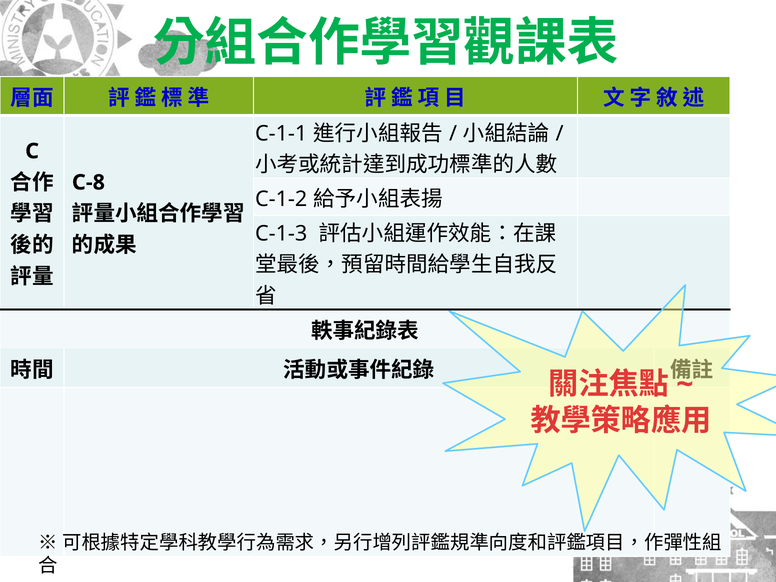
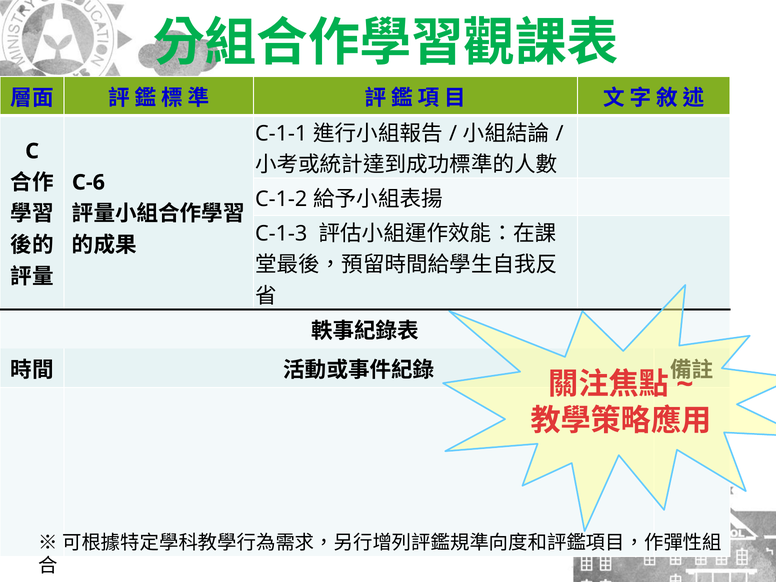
C-8: C-8 -> C-6
